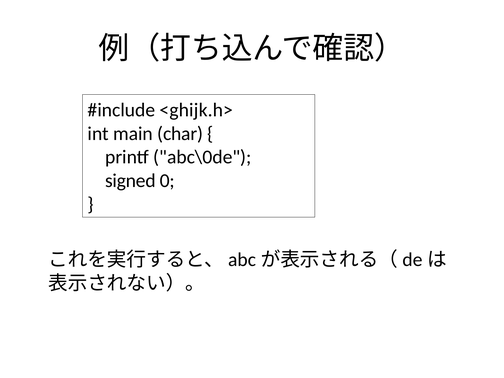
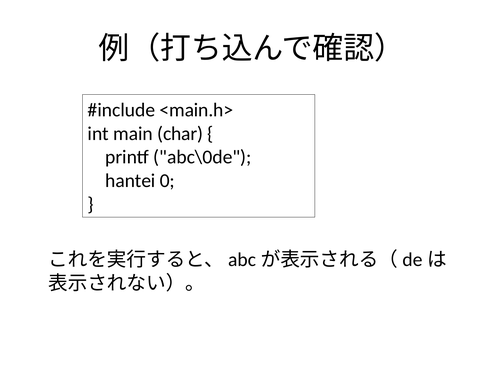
<ghijk.h>: <ghijk.h> -> <main.h>
signed: signed -> hantei
